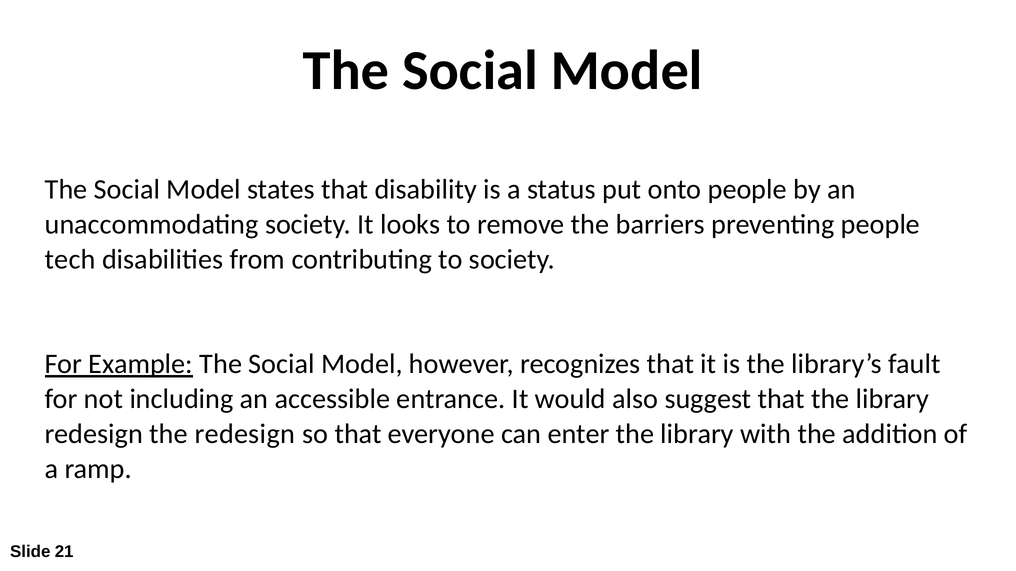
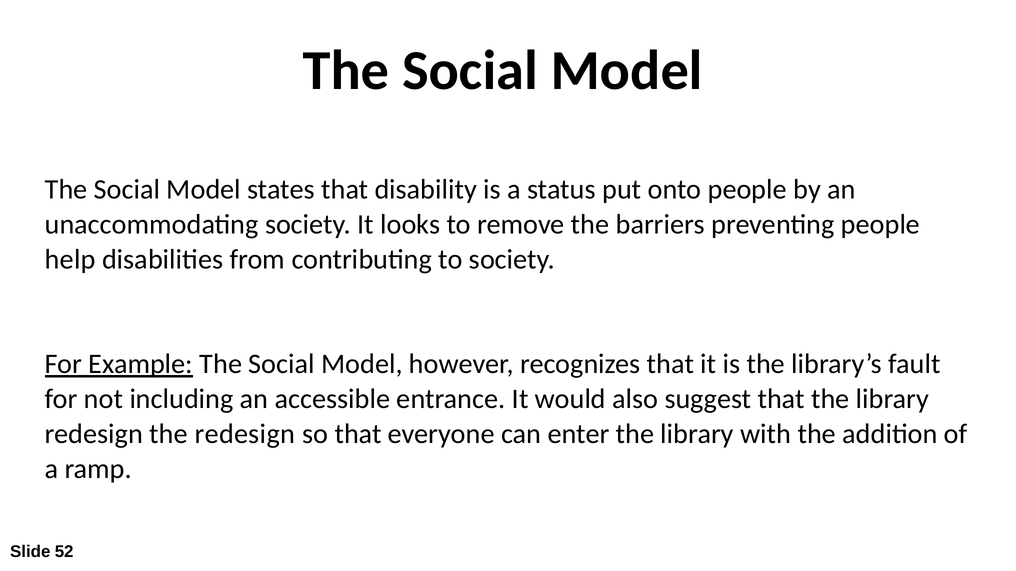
tech: tech -> help
21: 21 -> 52
